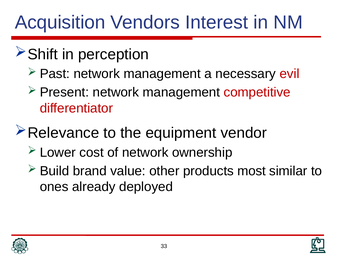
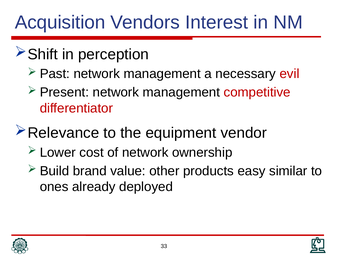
most: most -> easy
